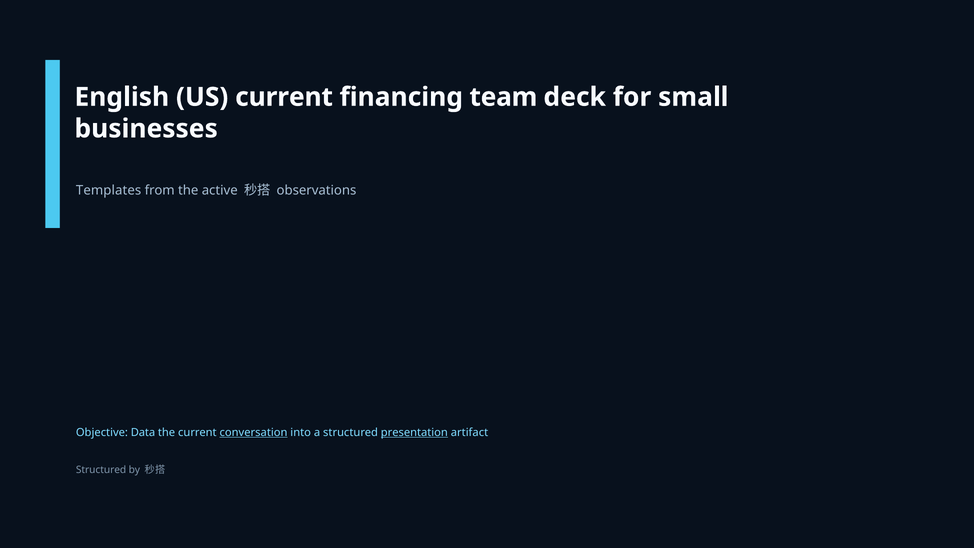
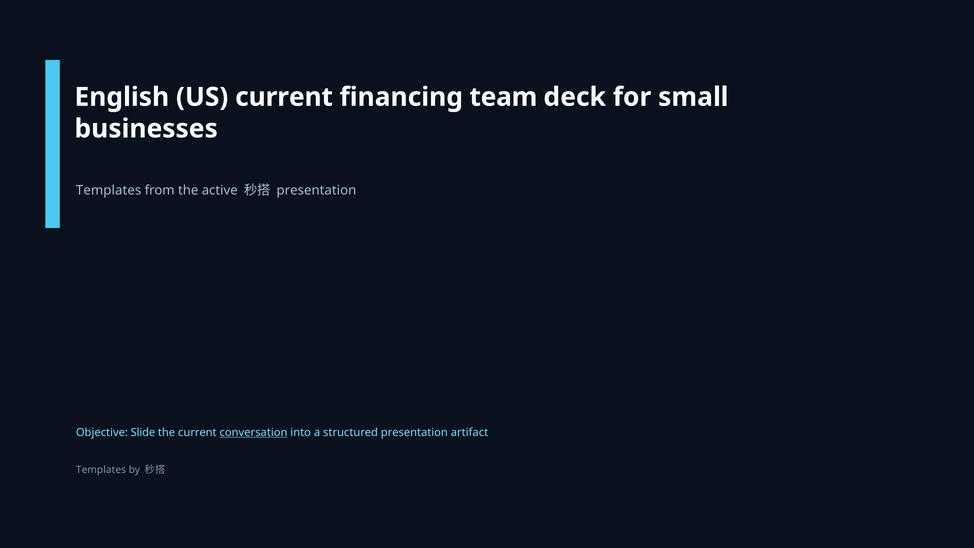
observations at (316, 190): observations -> presentation
Data: Data -> Slide
presentation at (414, 432) underline: present -> none
Structured at (101, 470): Structured -> Templates
